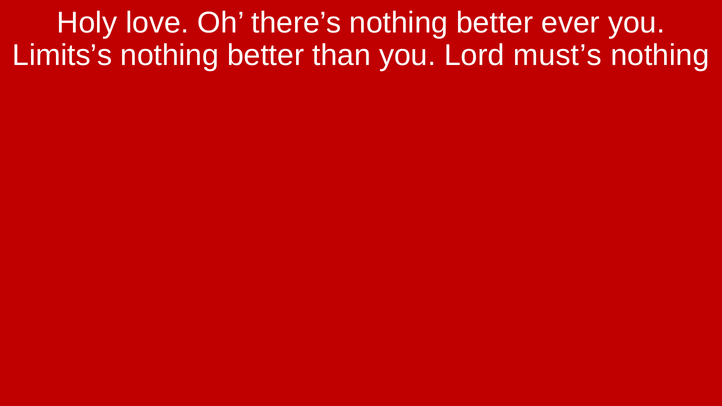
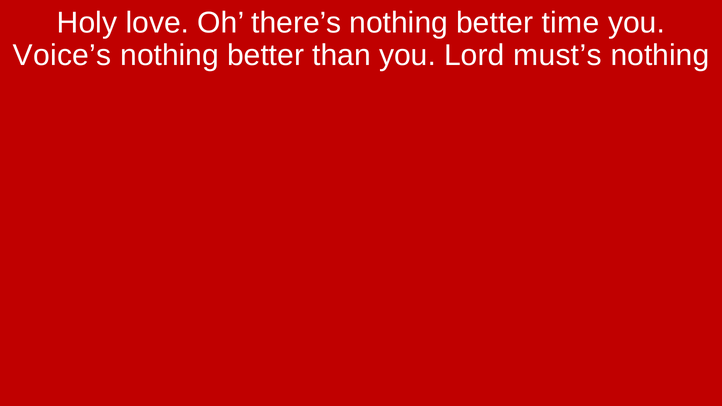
ever: ever -> time
Limits’s: Limits’s -> Voice’s
